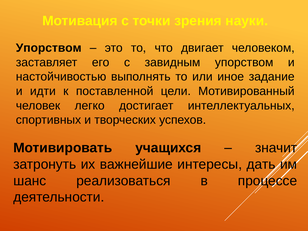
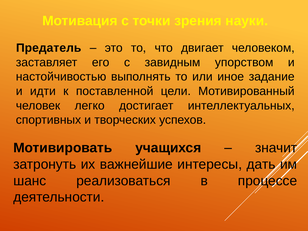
Упорством at (49, 48): Упорством -> Предатель
